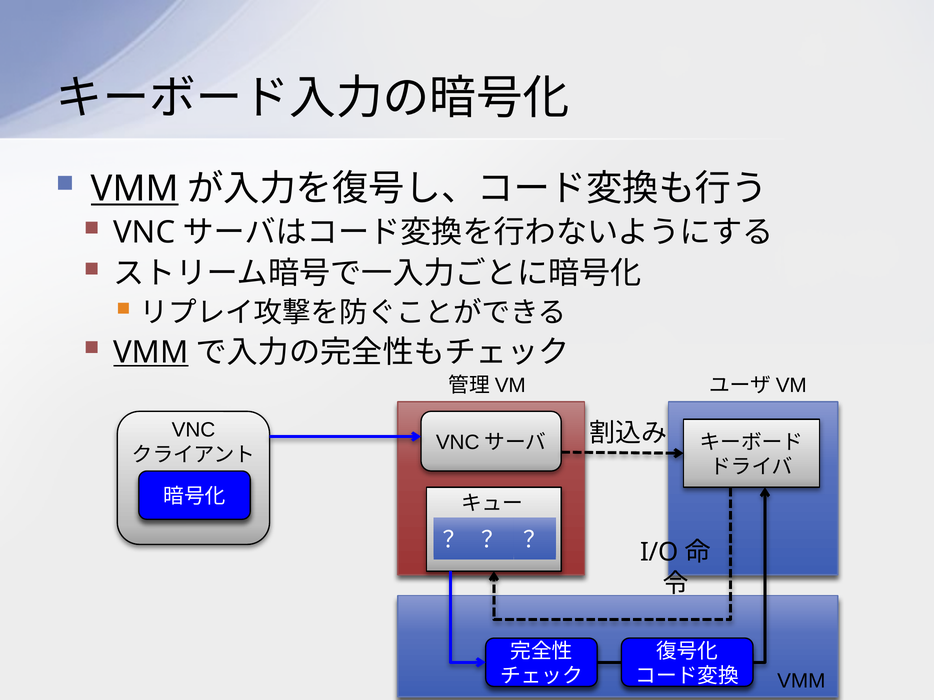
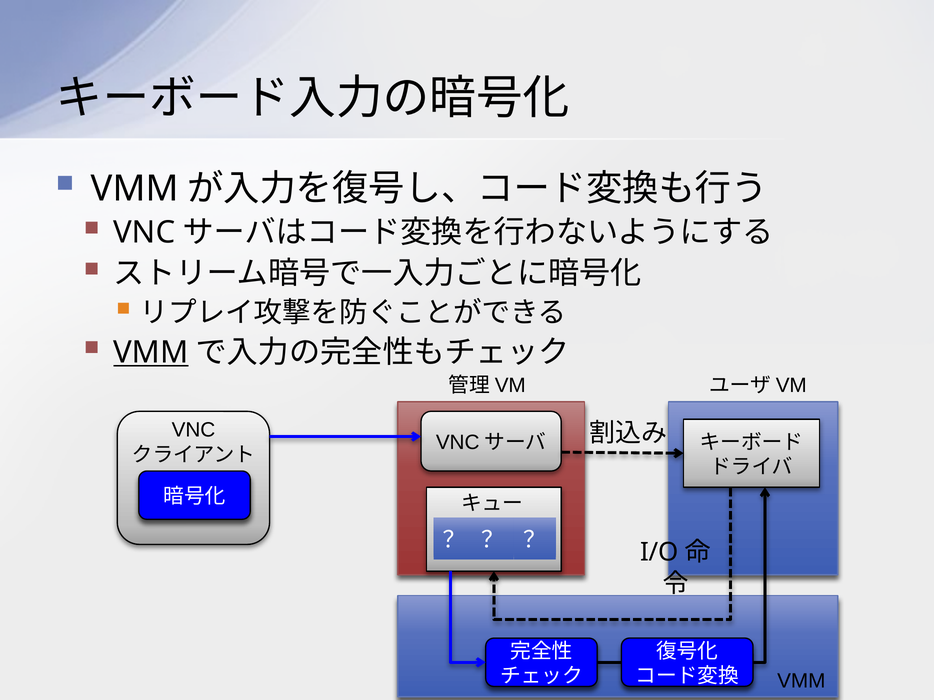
VMM at (135, 189) underline: present -> none
